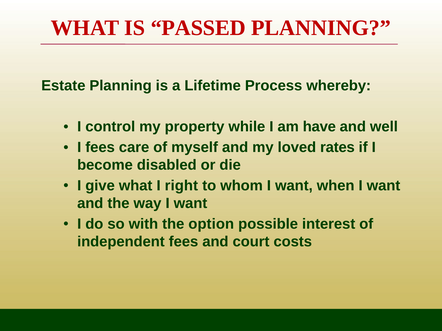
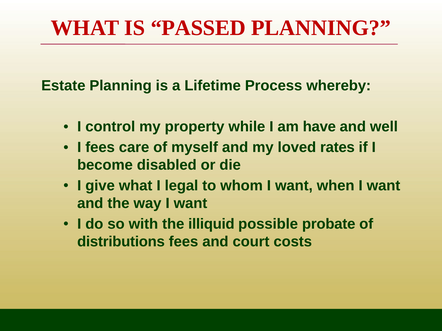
right: right -> legal
option: option -> illiquid
interest: interest -> probate
independent: independent -> distributions
